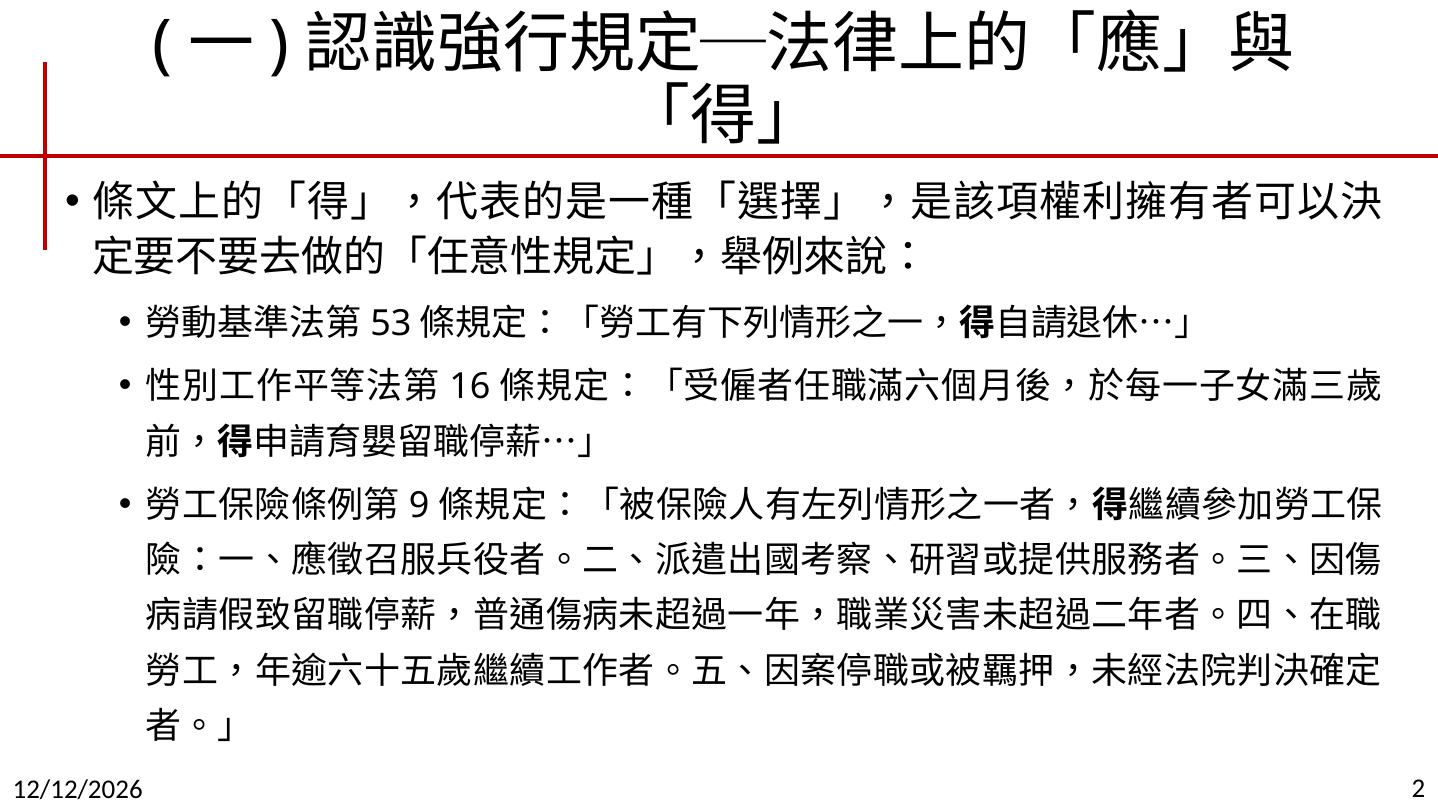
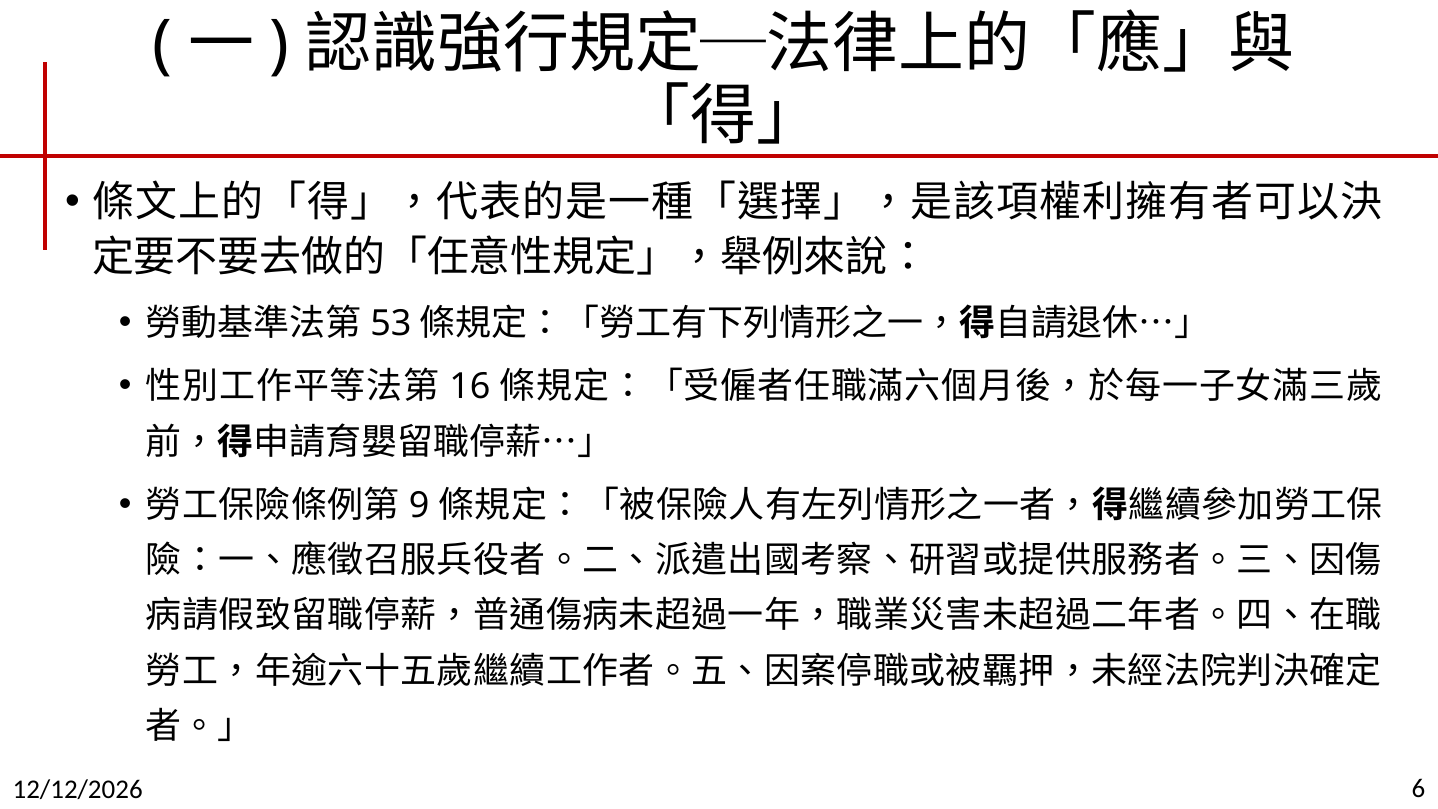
2: 2 -> 6
